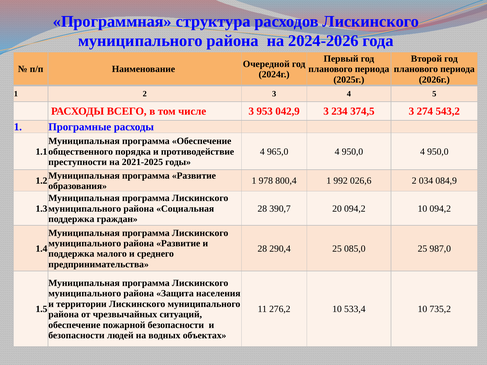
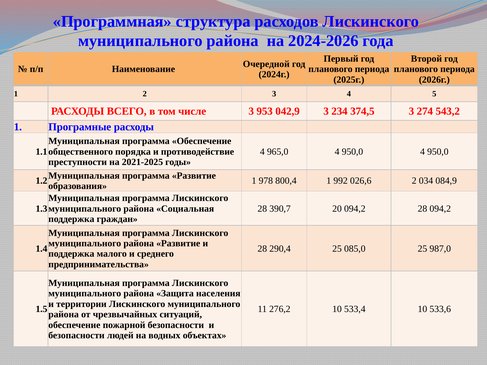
094,2 10: 10 -> 28
735,2: 735,2 -> 533,6
